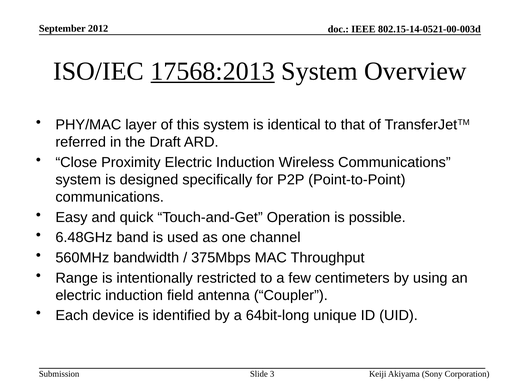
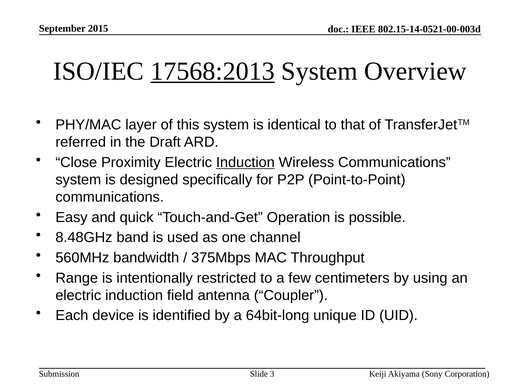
2012: 2012 -> 2015
Induction at (245, 162) underline: none -> present
6.48GHz: 6.48GHz -> 8.48GHz
